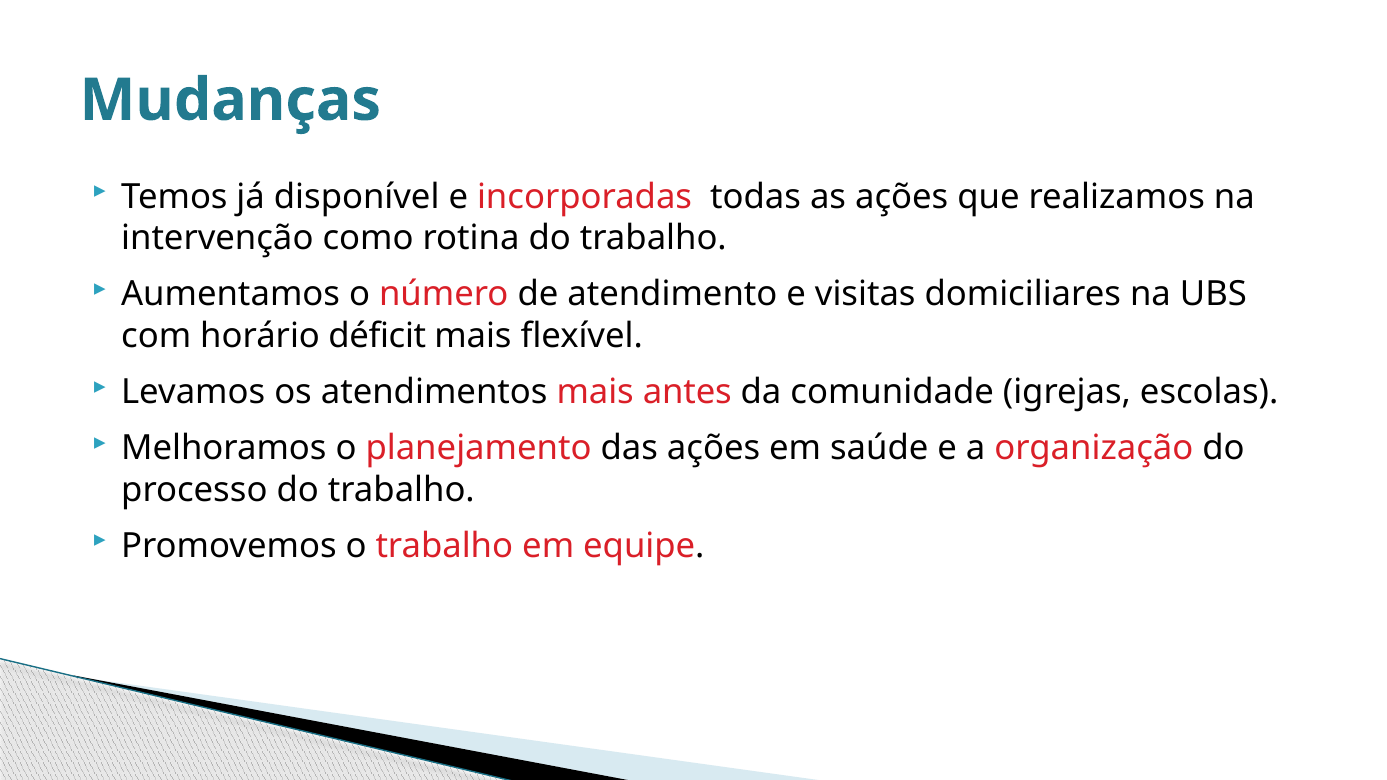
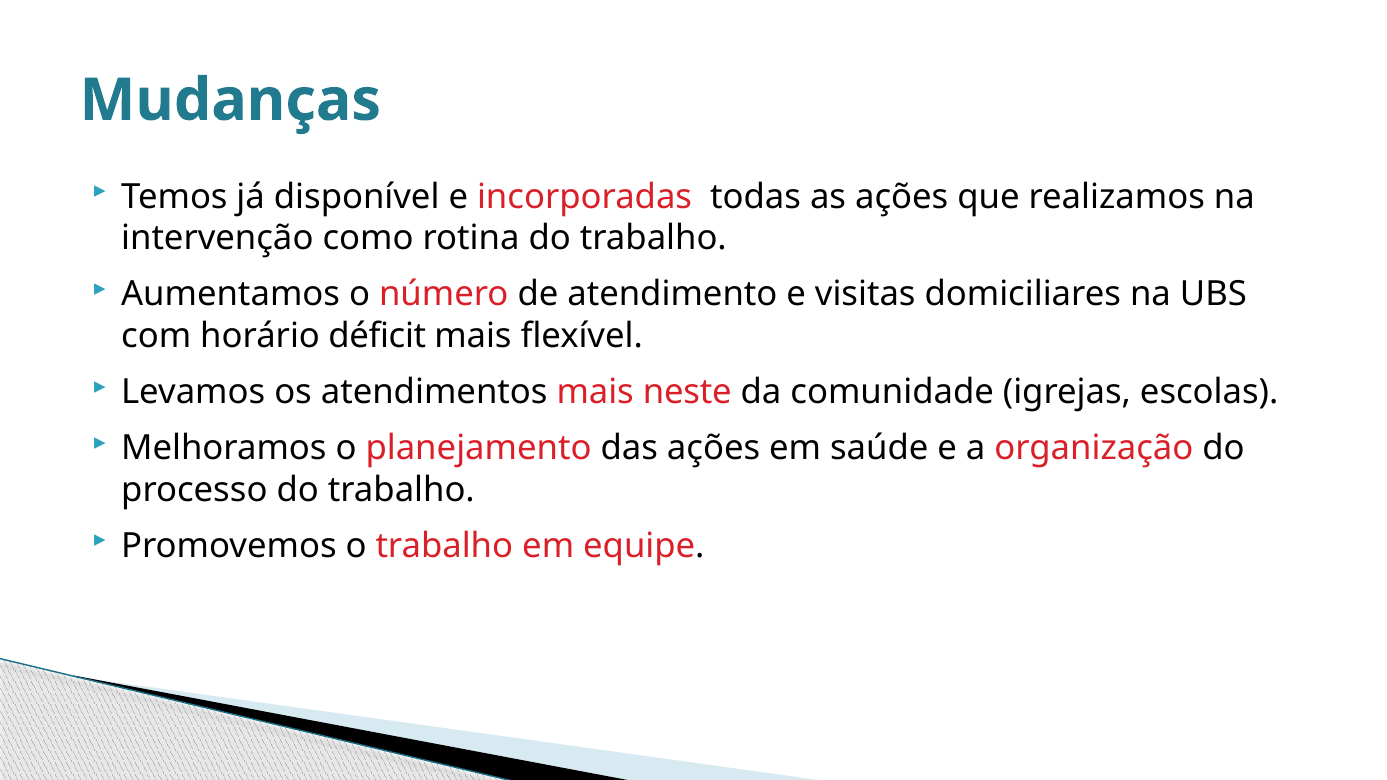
antes: antes -> neste
